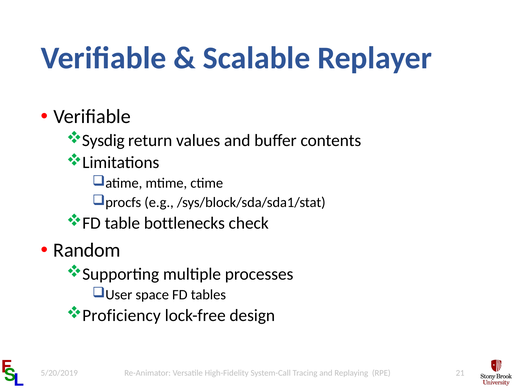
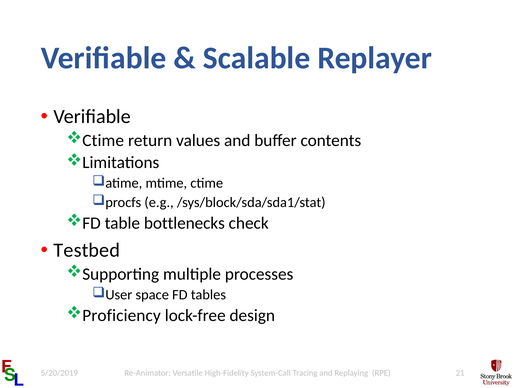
Sysdig at (103, 140): Sysdig -> Ctime
Random: Random -> Testbed
